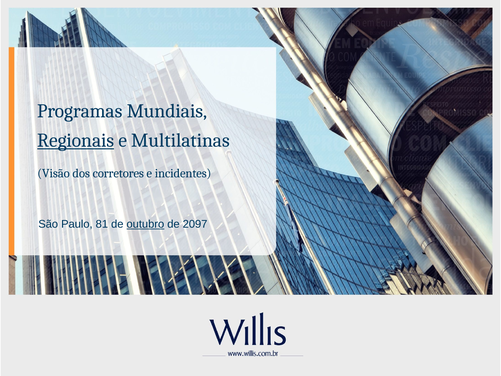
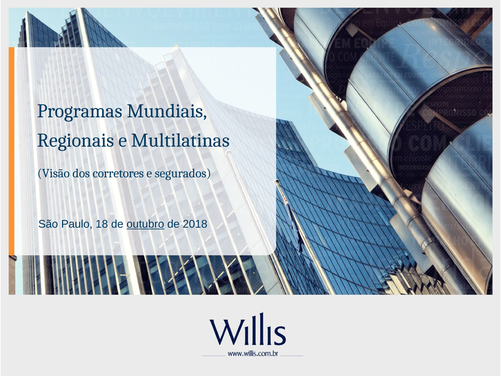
Regionais underline: present -> none
incidentes: incidentes -> segurados
81: 81 -> 18
2097: 2097 -> 2018
